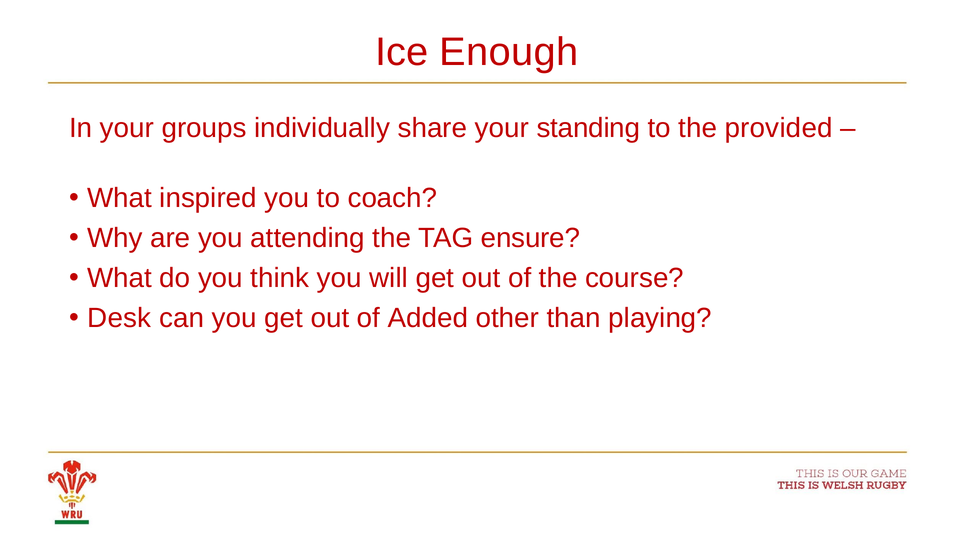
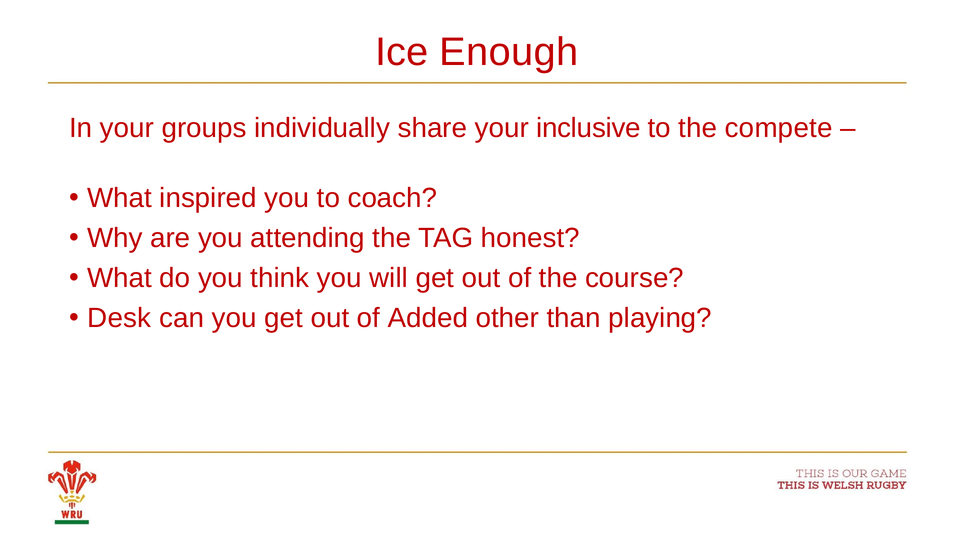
standing: standing -> inclusive
provided: provided -> compete
ensure: ensure -> honest
